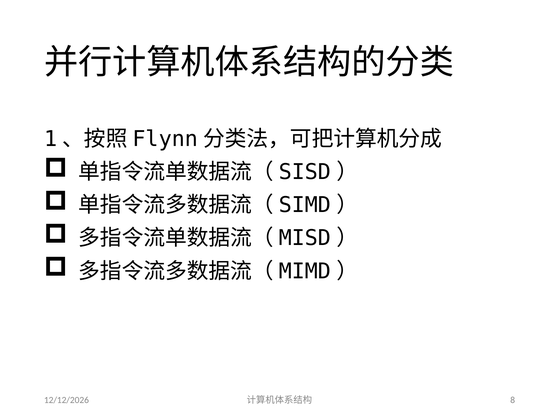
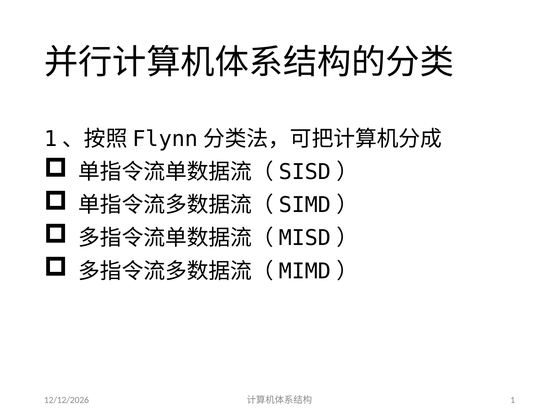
8: 8 -> 1
